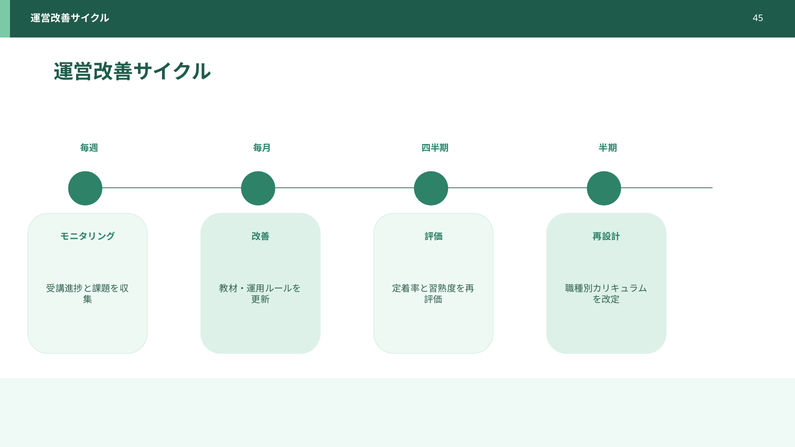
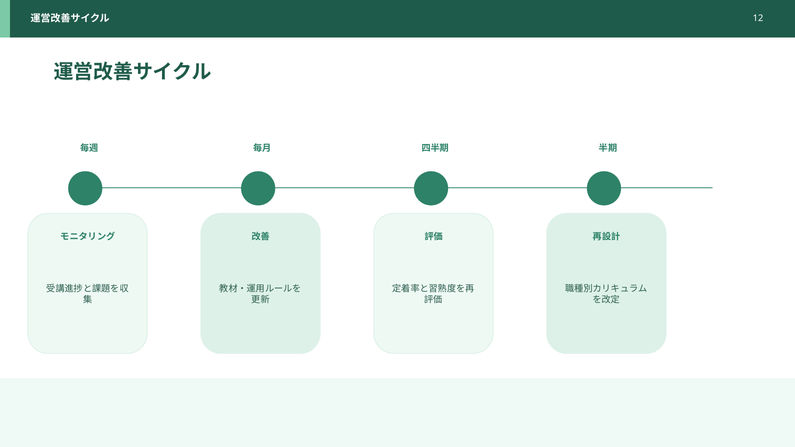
45: 45 -> 12
